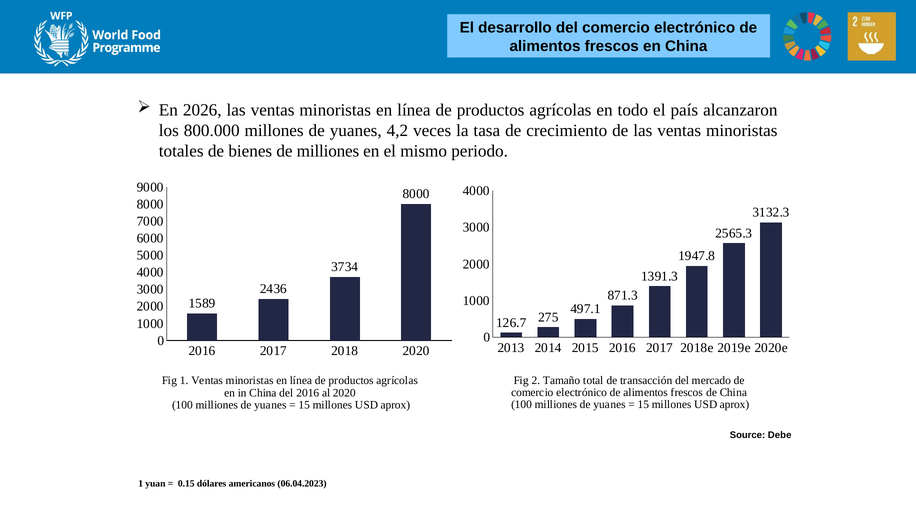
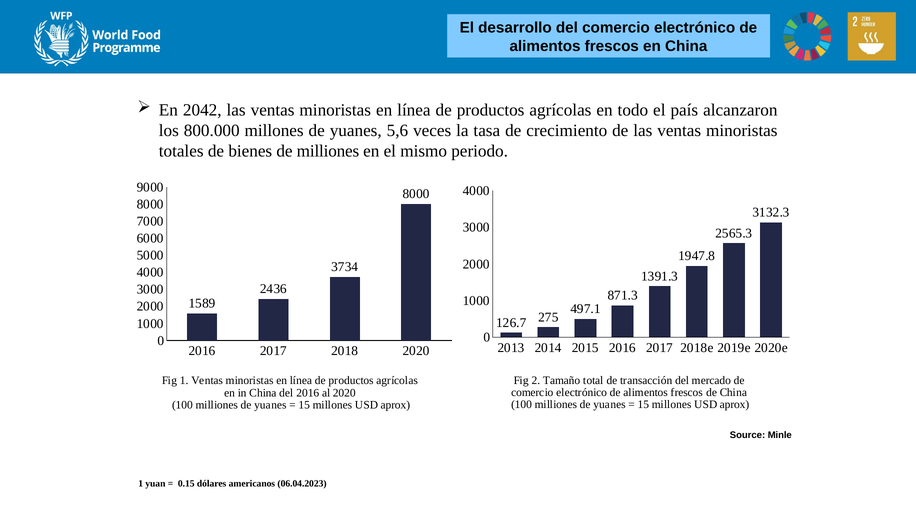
2026: 2026 -> 2042
4,2: 4,2 -> 5,6
Debe: Debe -> Minle
